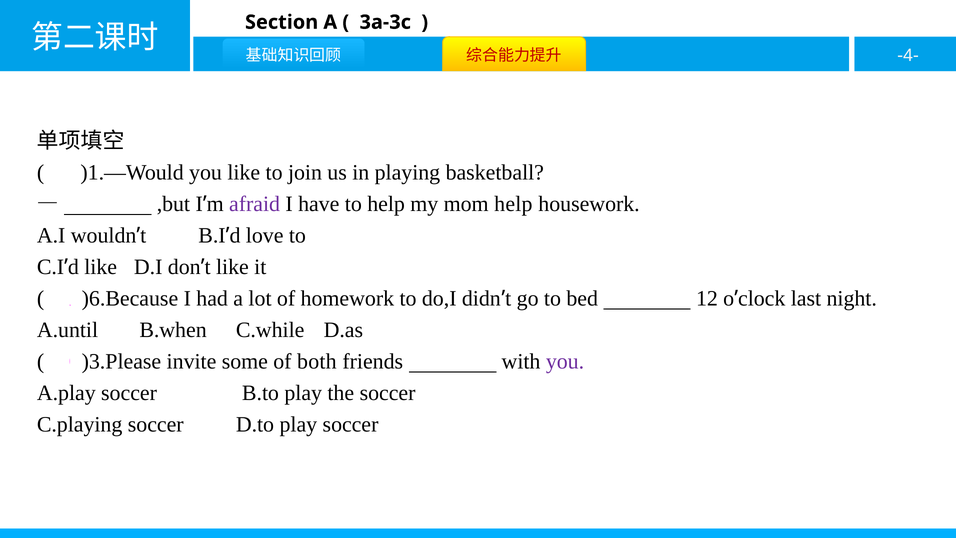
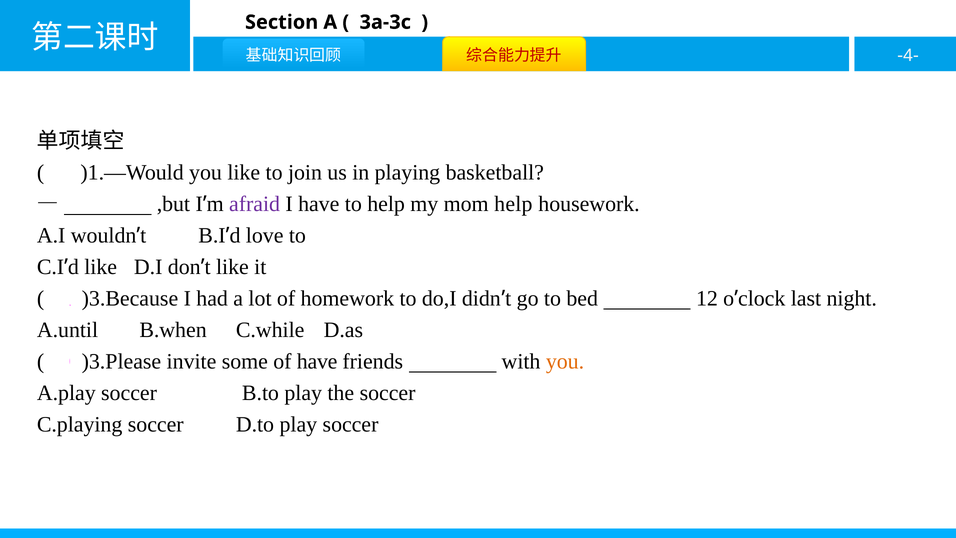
)6.Because: )6.Because -> )3.Because
of both: both -> have
you at (565, 361) colour: purple -> orange
